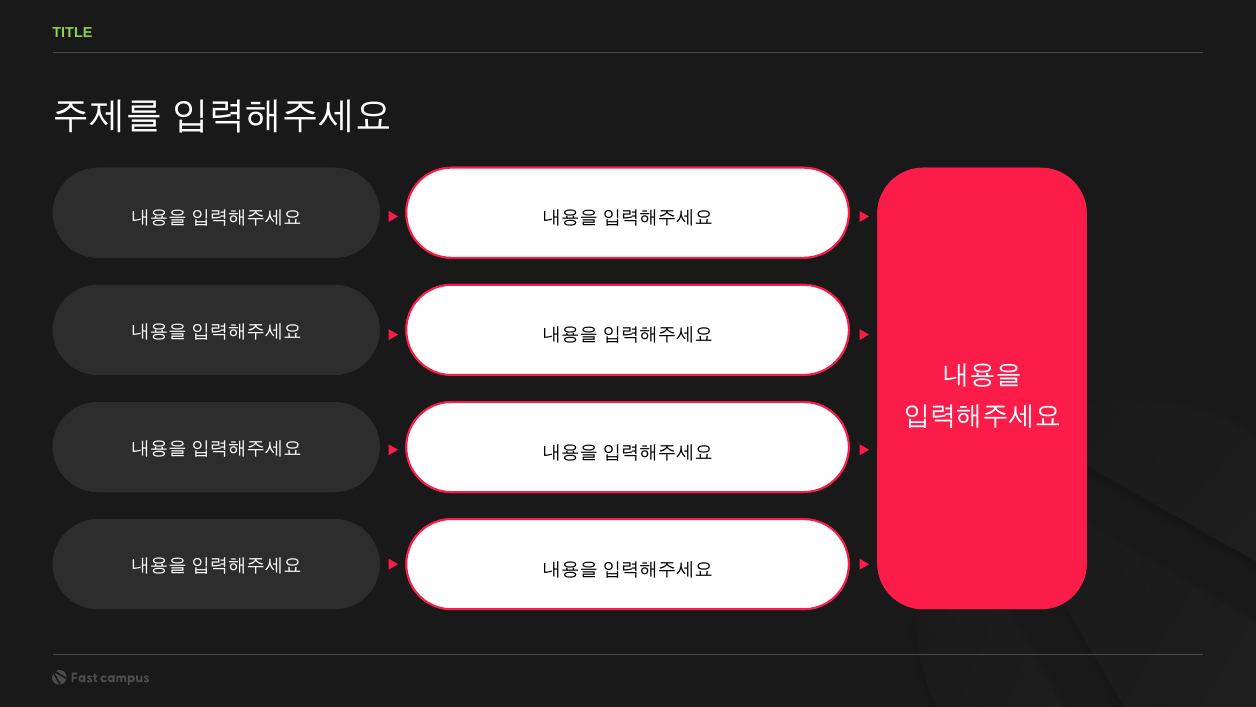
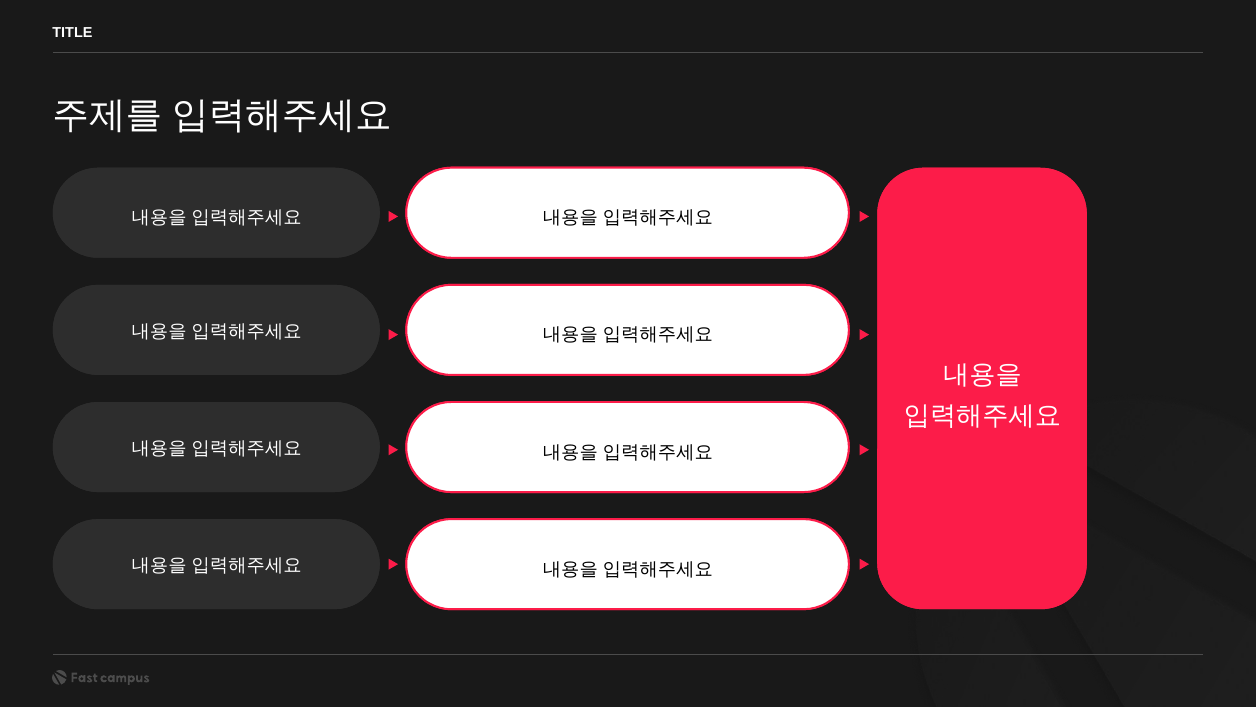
TITLE colour: light green -> white
